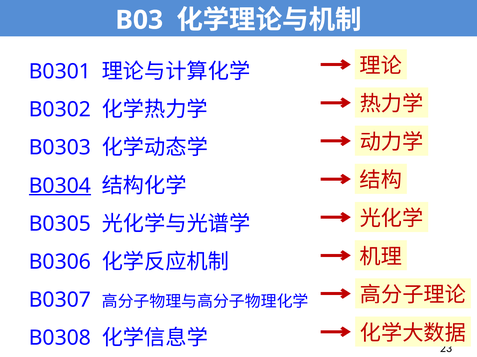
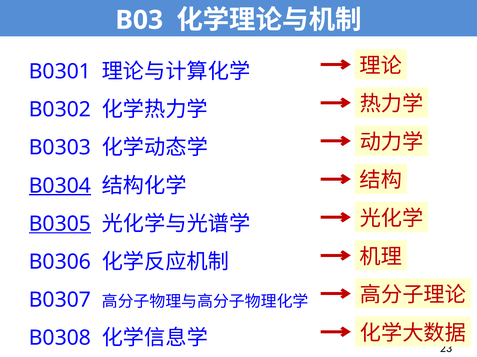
B0305 underline: none -> present
